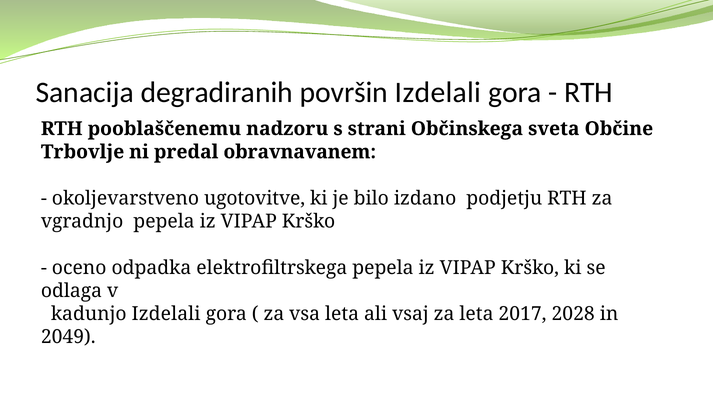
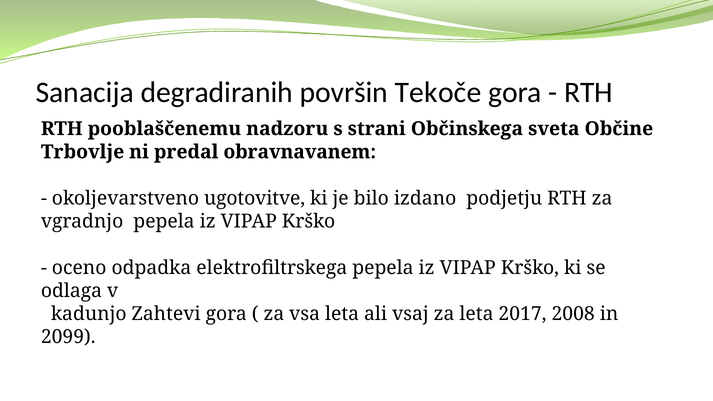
površin Izdelali: Izdelali -> Tekoče
kadunjo Izdelali: Izdelali -> Zahtevi
2028: 2028 -> 2008
2049: 2049 -> 2099
